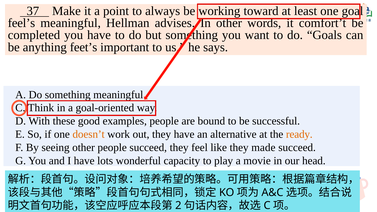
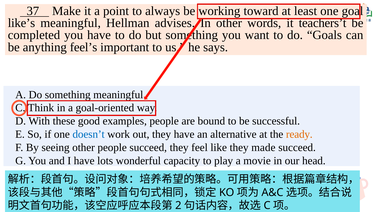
feel’s: feel’s -> like’s
comfort’t: comfort’t -> teachers’t
feet’s: feet’s -> feel’s
doesn’t colour: orange -> blue
